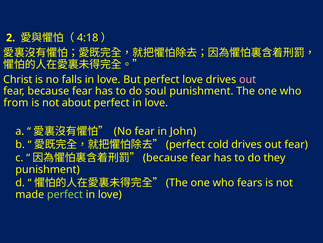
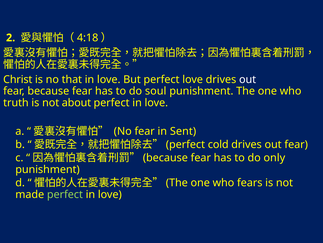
falls: falls -> that
out at (248, 79) colour: pink -> white
from: from -> truth
John: John -> Sent
they: they -> only
